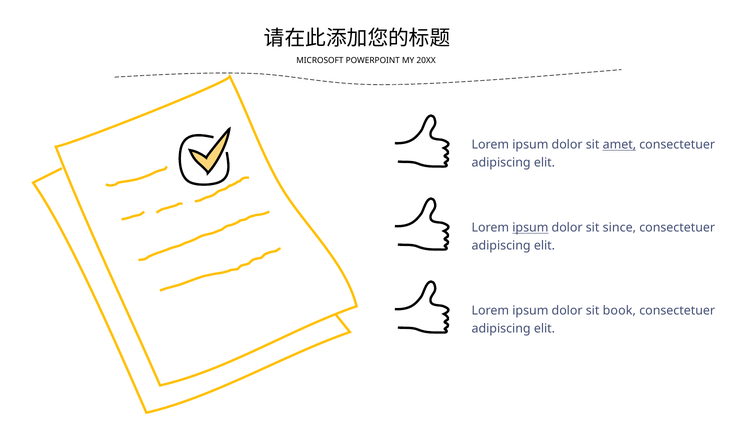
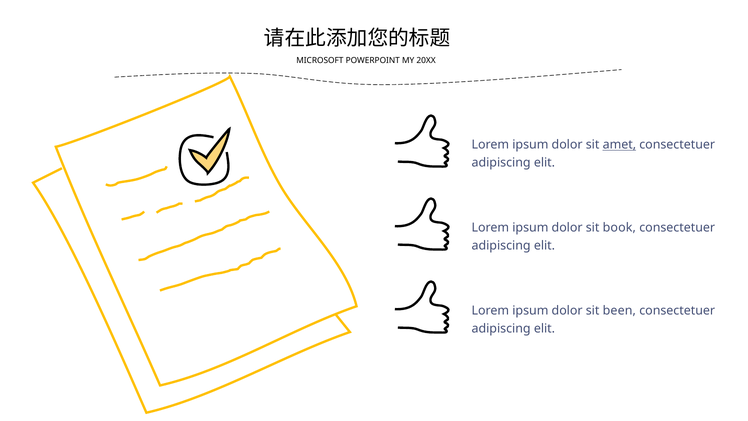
ipsum at (530, 228) underline: present -> none
since: since -> book
book: book -> been
